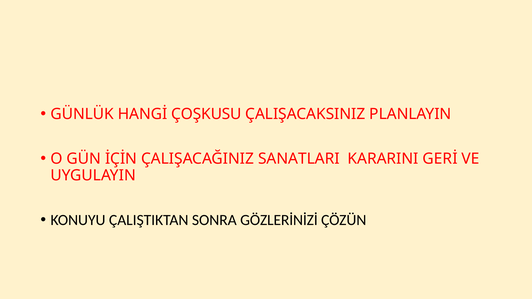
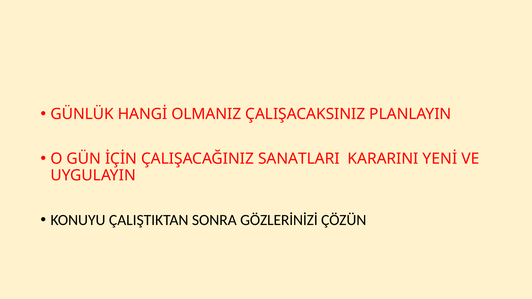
ÇOŞKUSU: ÇOŞKUSU -> OLMANIZ
GERİ: GERİ -> YENİ
